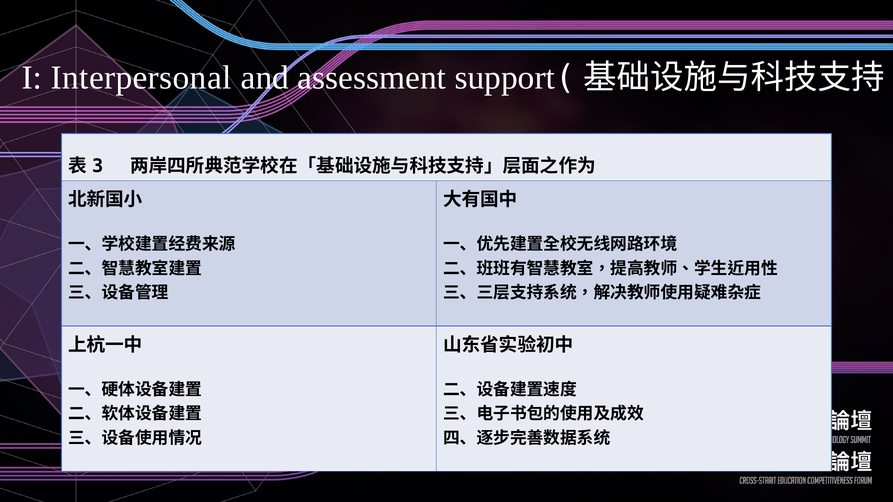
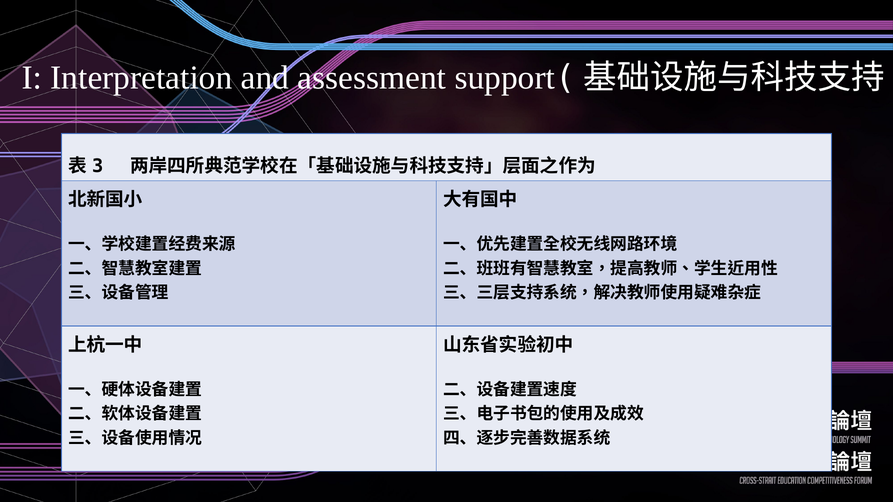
Interpersonal: Interpersonal -> Interpretation
